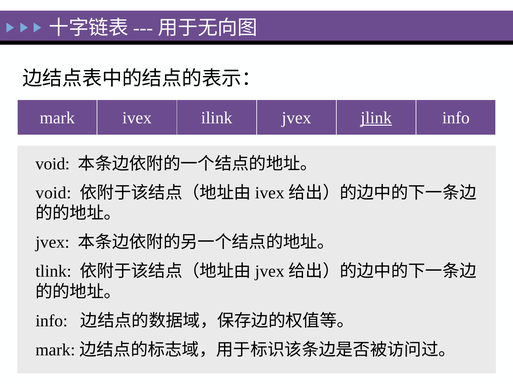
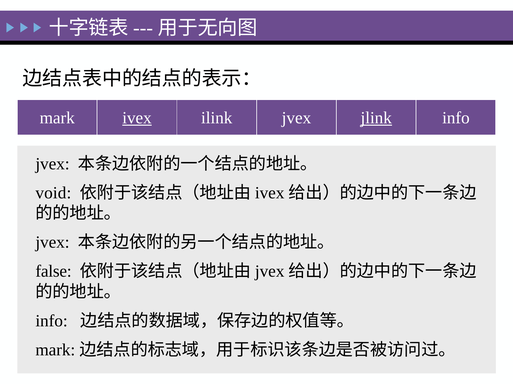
ivex underline: none -> present
void at (53, 164): void -> jvex
tlink: tlink -> false
